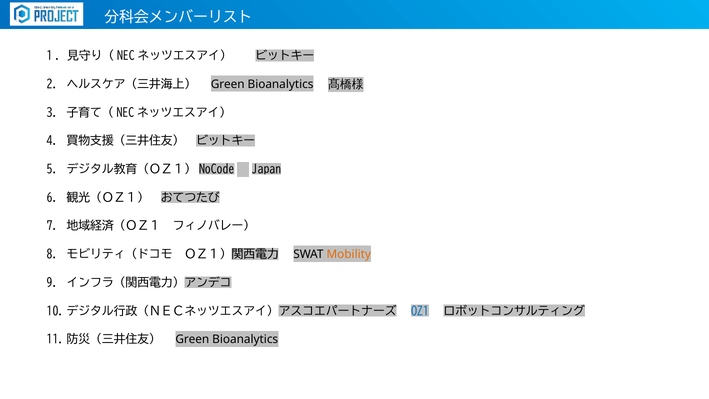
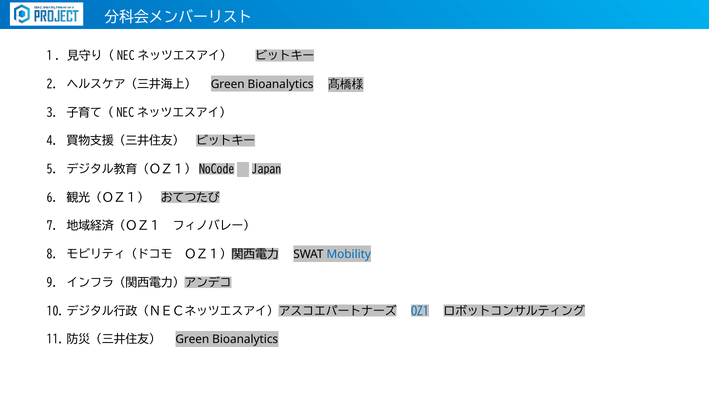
Mobility colour: orange -> blue
